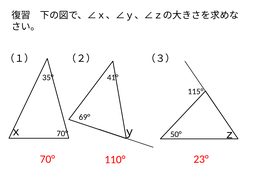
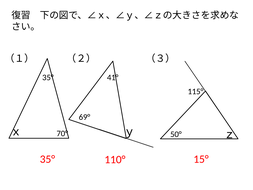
70° at (47, 159): 70° -> 35°
23°: 23° -> 15°
